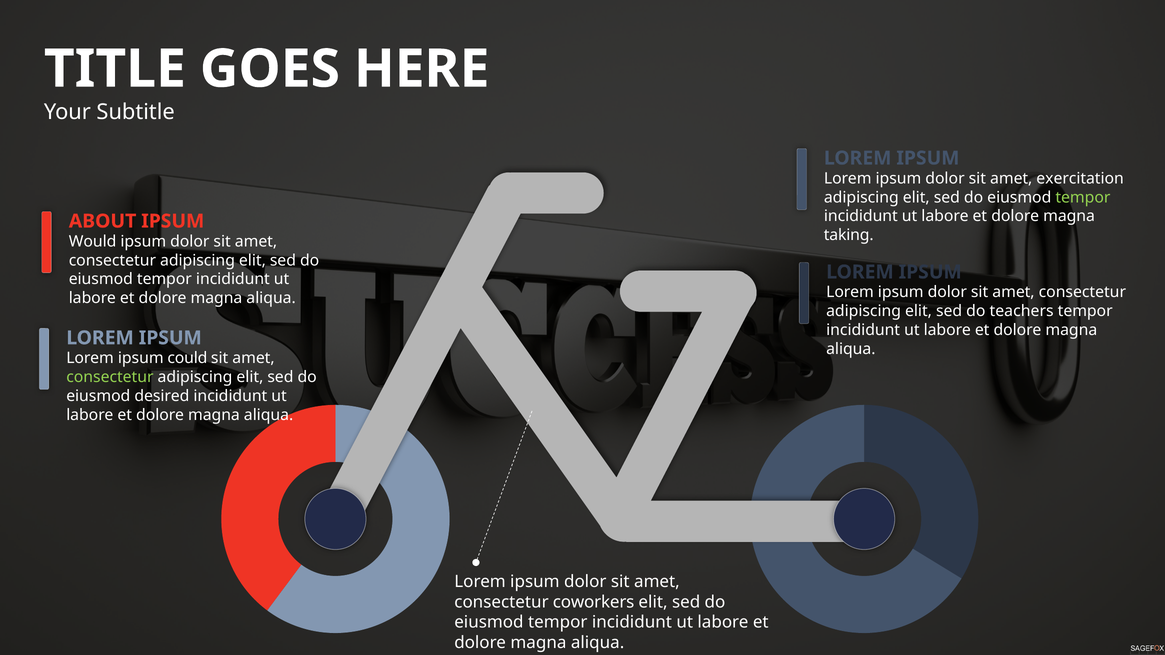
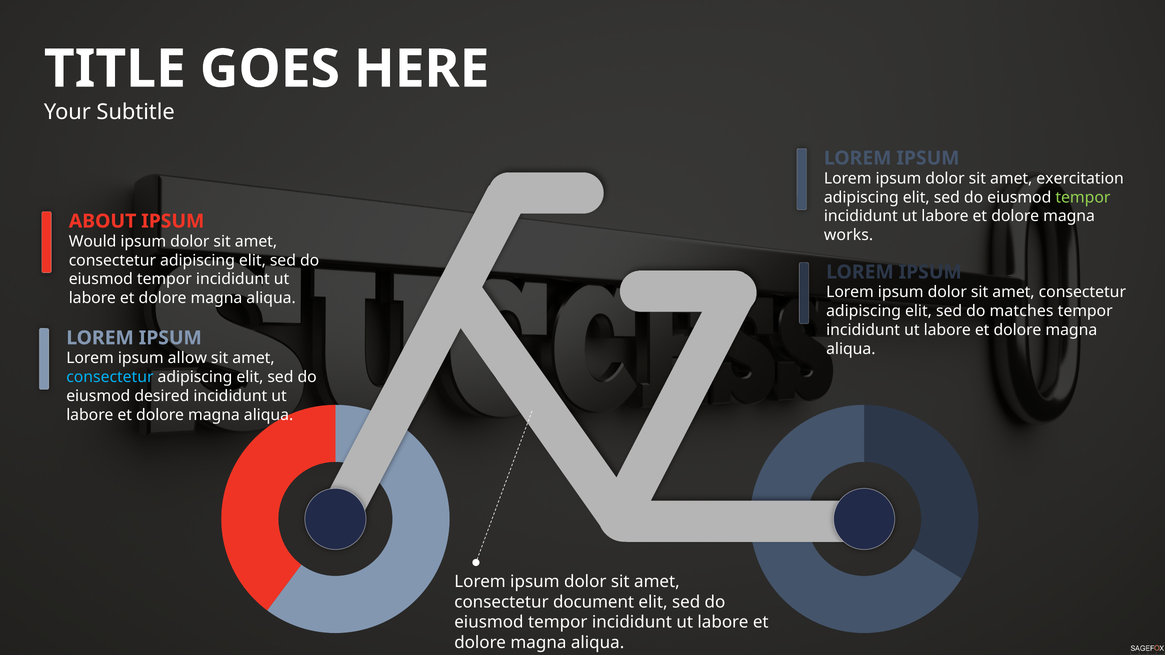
taking: taking -> works
teachers: teachers -> matches
could: could -> allow
consectetur at (110, 377) colour: light green -> light blue
coworkers: coworkers -> document
